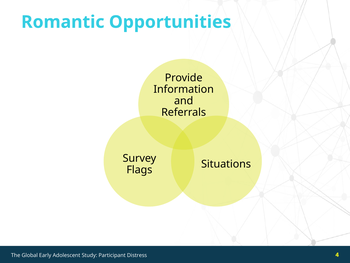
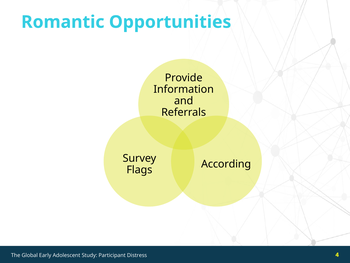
Situations: Situations -> According
